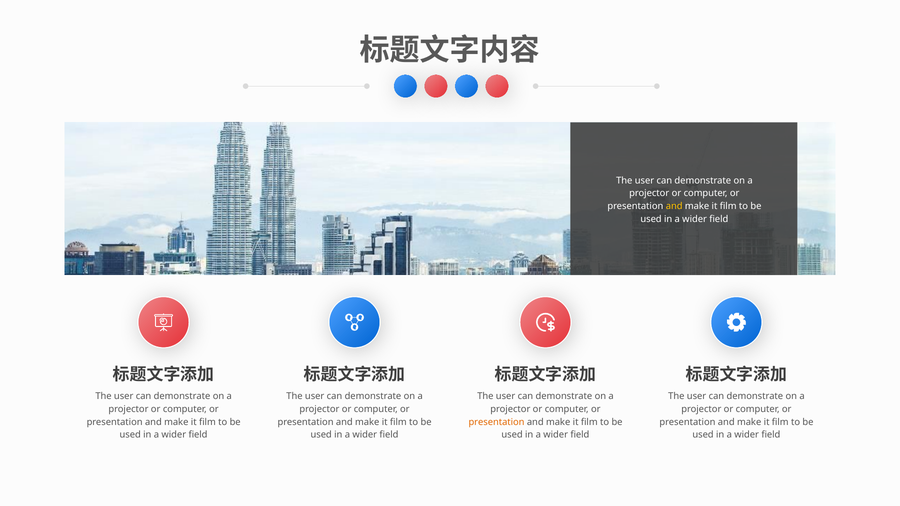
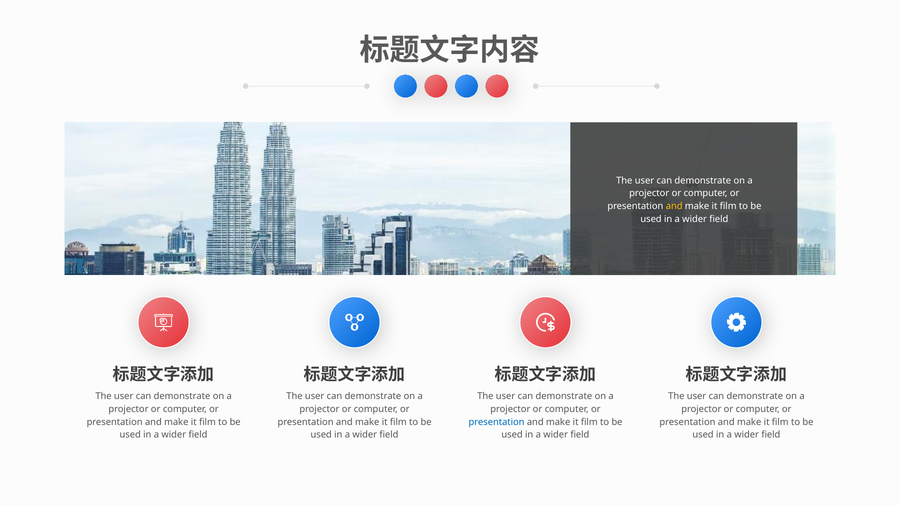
presentation at (497, 422) colour: orange -> blue
